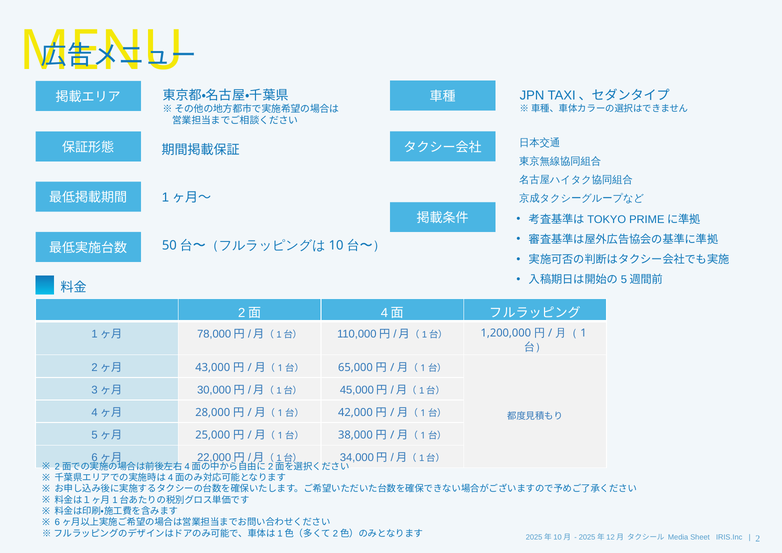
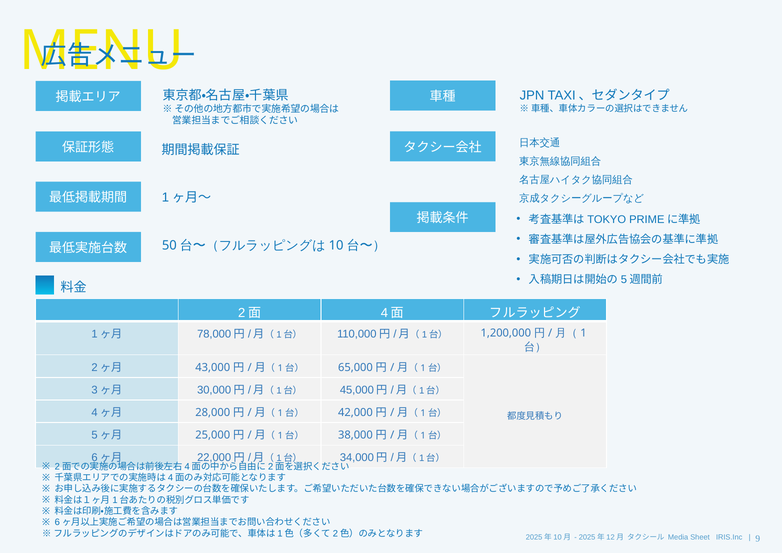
2: 2 -> 9
